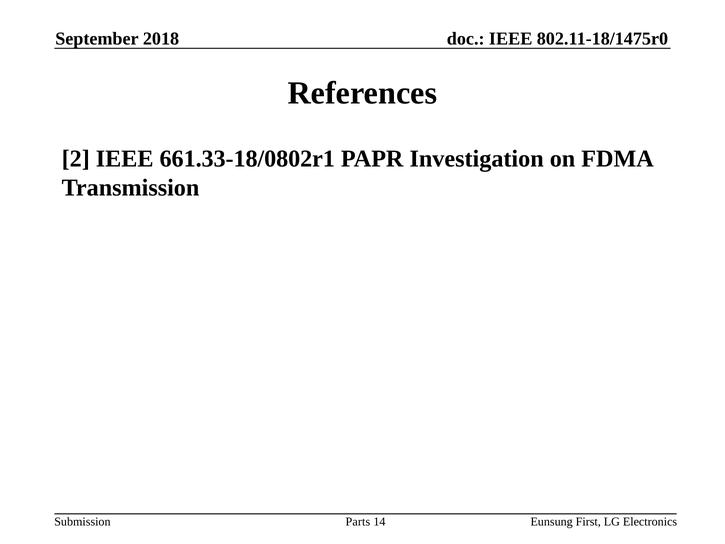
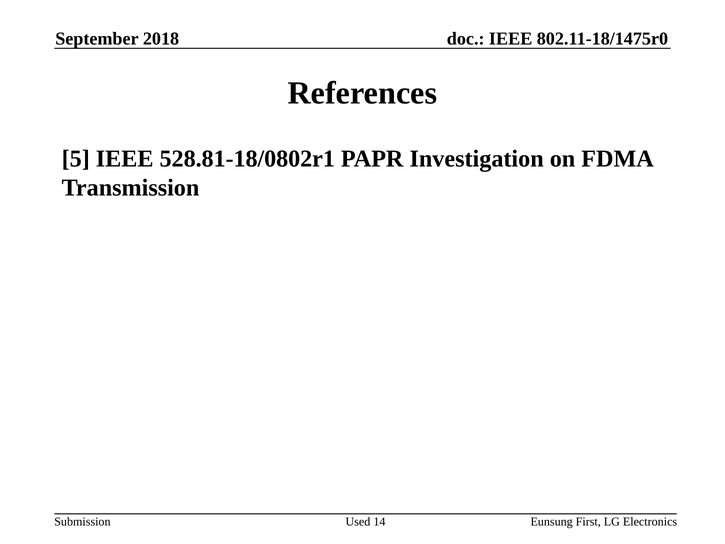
2: 2 -> 5
661.33-18/0802r1: 661.33-18/0802r1 -> 528.81-18/0802r1
Parts: Parts -> Used
